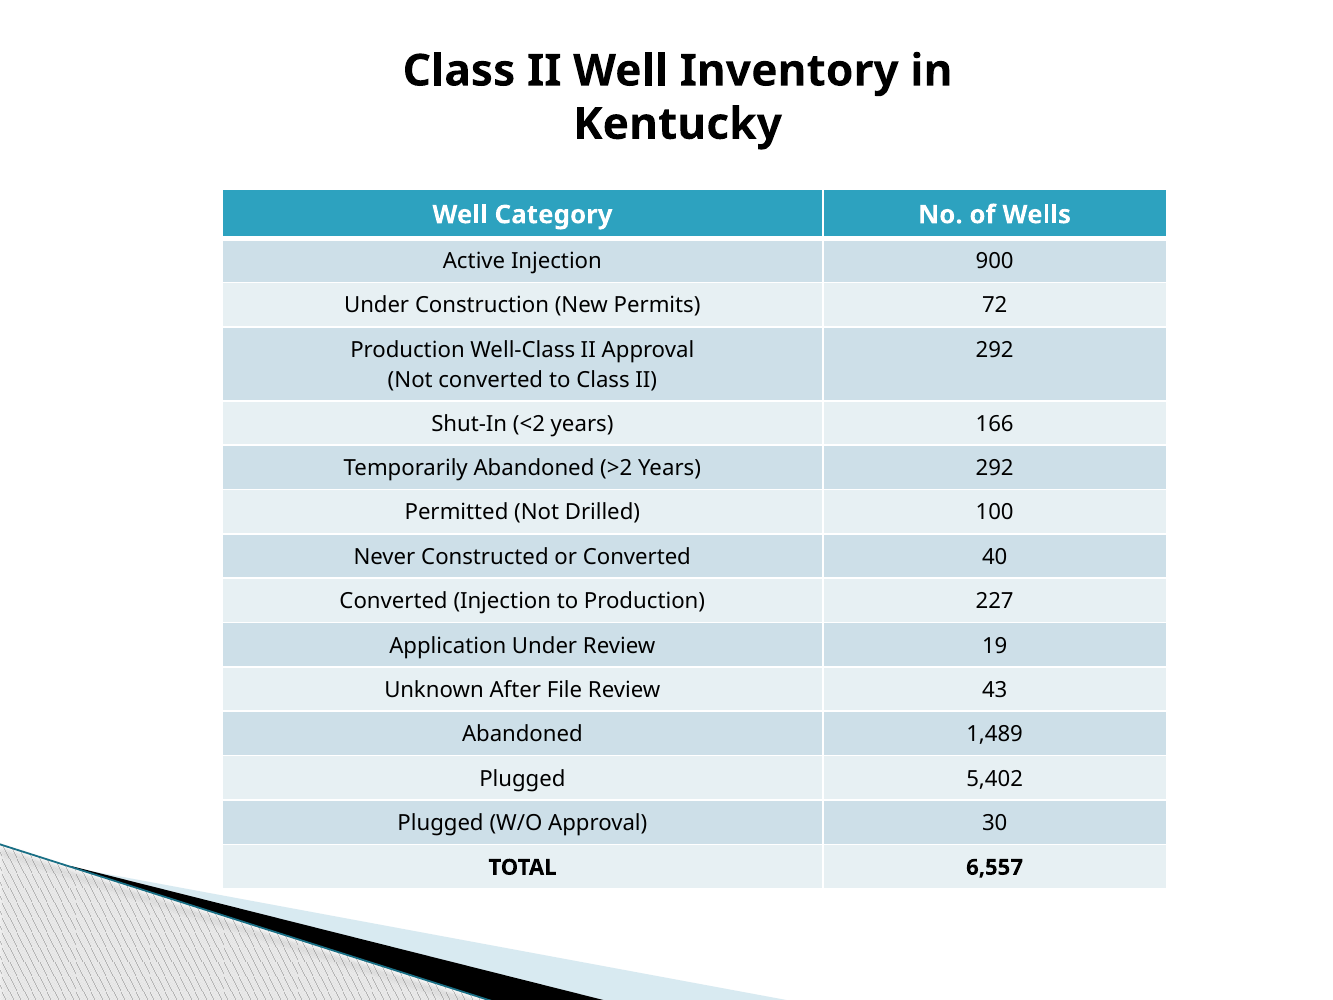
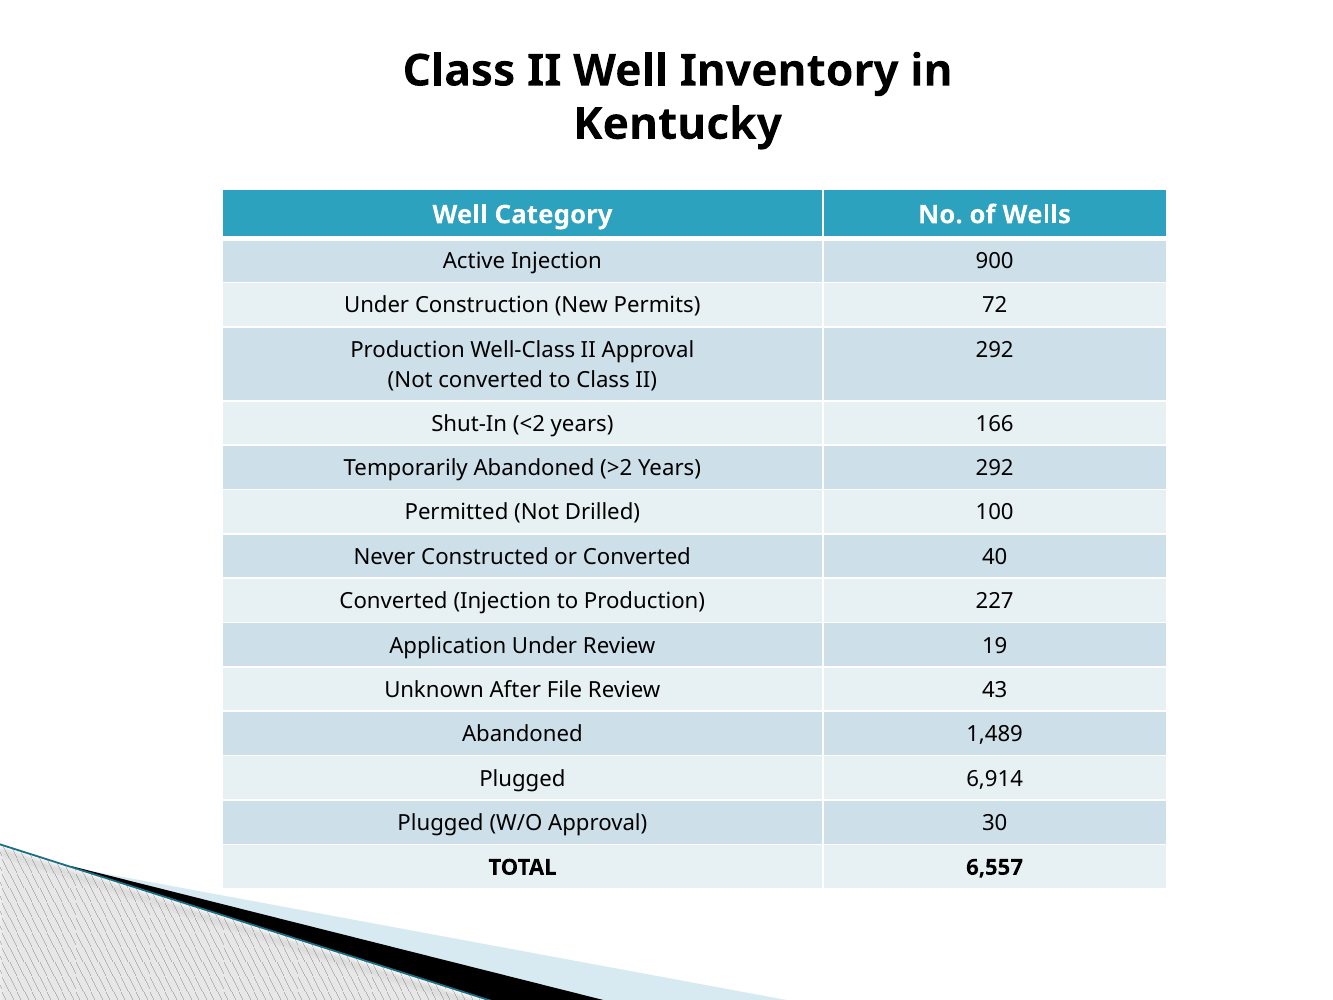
5,402: 5,402 -> 6,914
